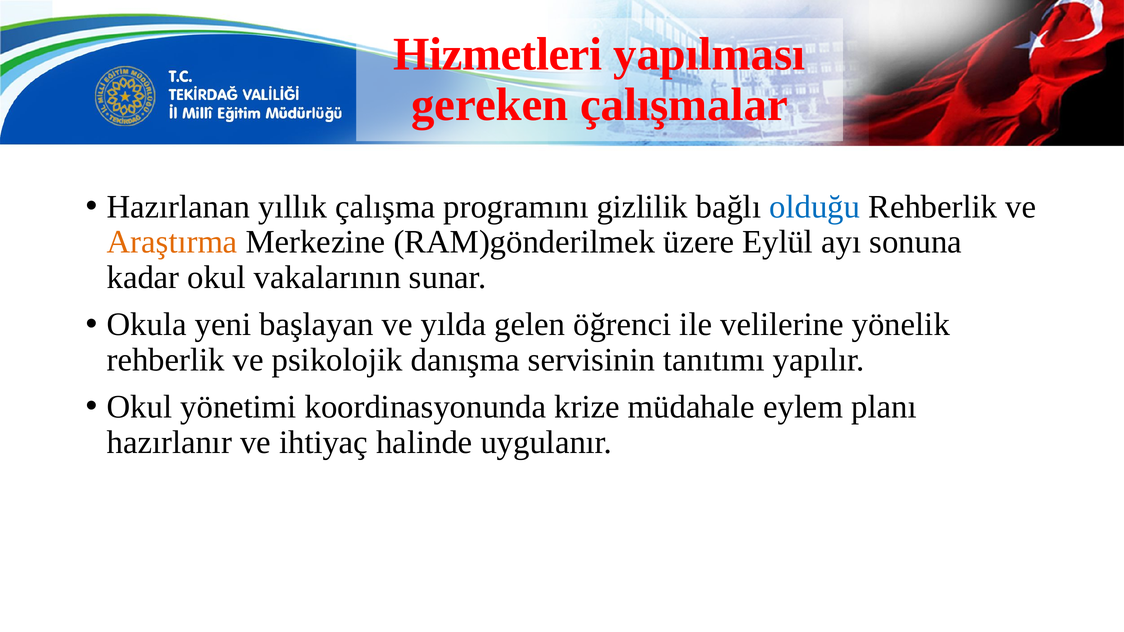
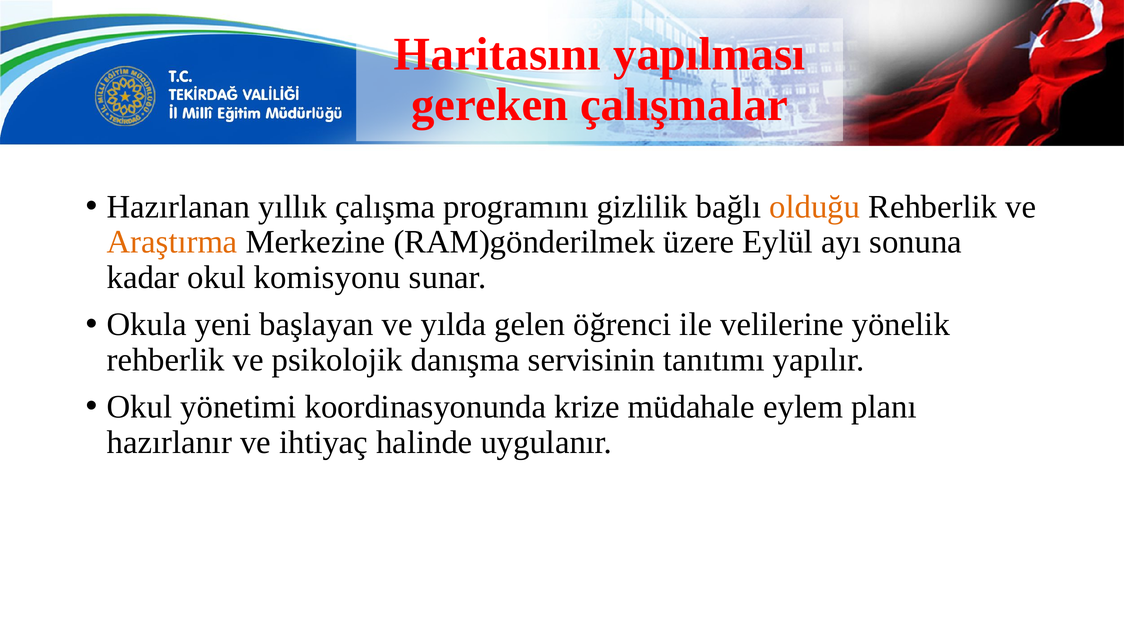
Hizmetleri: Hizmetleri -> Haritasını
olduğu colour: blue -> orange
vakalarının: vakalarının -> komisyonu
